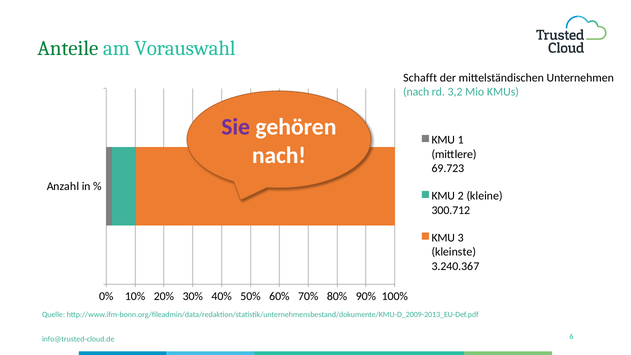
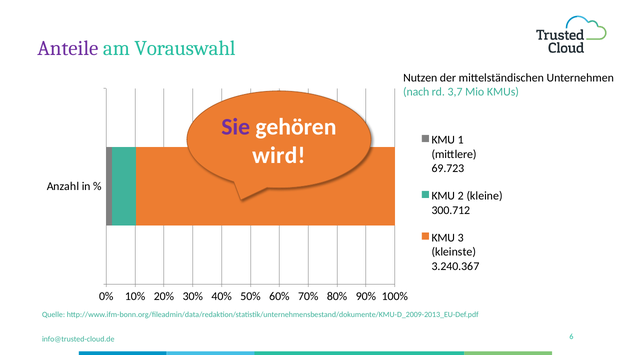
Anteile colour: green -> purple
Schafft: Schafft -> Nutzen
3,2: 3,2 -> 3,7
nach at (279, 155): nach -> wird
